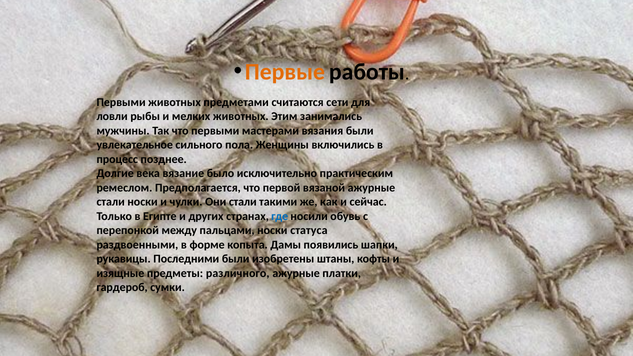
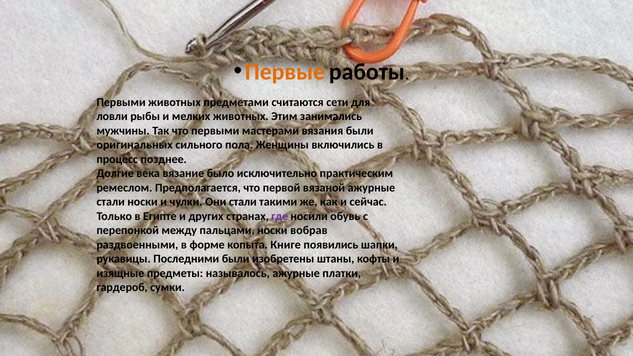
увлекательное: увлекательное -> оригинальных
где colour: blue -> purple
статуса: статуса -> вобрав
Дамы: Дамы -> Книге
различного: различного -> называлось
